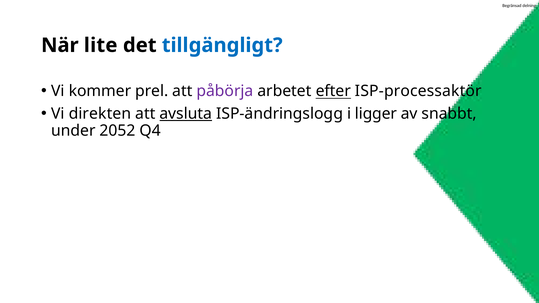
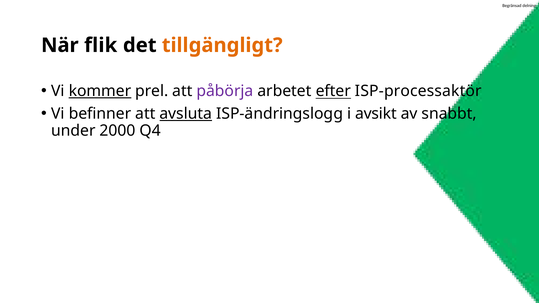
lite: lite -> flik
tillgängligt colour: blue -> orange
kommer underline: none -> present
direkten: direkten -> befinner
ligger: ligger -> avsikt
2052: 2052 -> 2000
